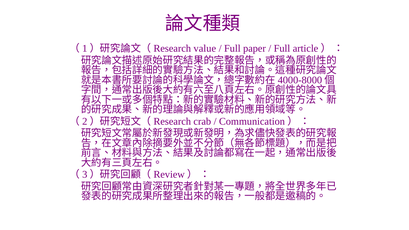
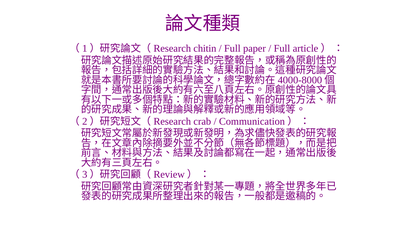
value: value -> chitin
